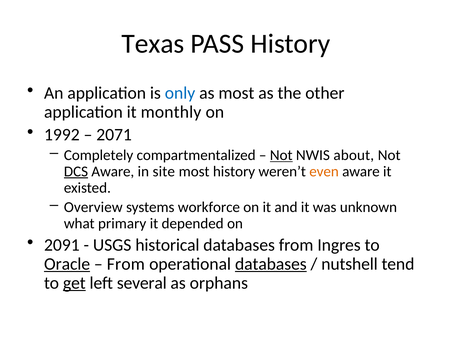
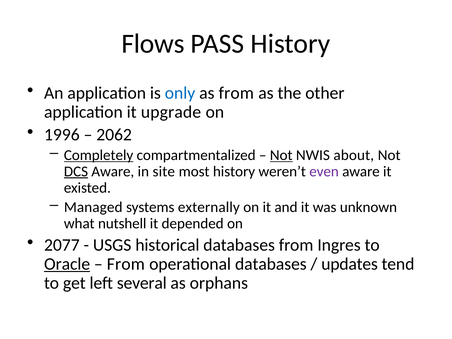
Texas: Texas -> Flows
as most: most -> from
monthly: monthly -> upgrade
1992: 1992 -> 1996
2071: 2071 -> 2062
Completely underline: none -> present
even colour: orange -> purple
Overview: Overview -> Managed
workforce: workforce -> externally
primary: primary -> nutshell
2091: 2091 -> 2077
databases at (271, 264) underline: present -> none
nutshell: nutshell -> updates
get underline: present -> none
